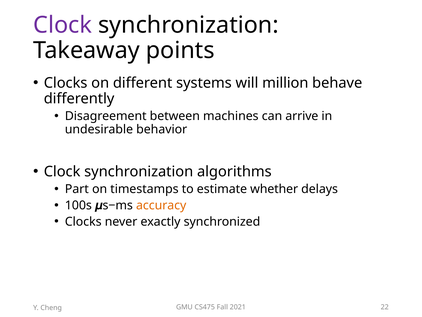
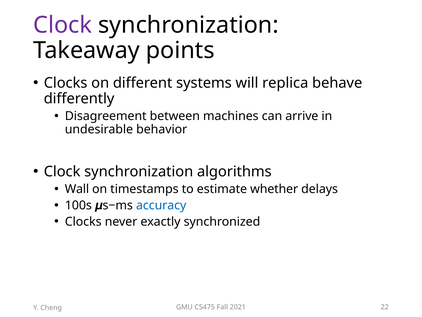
million: million -> replica
Part: Part -> Wall
accuracy colour: orange -> blue
